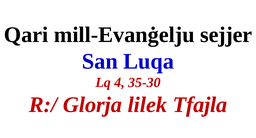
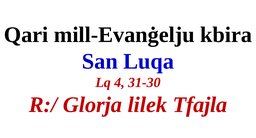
sejjer: sejjer -> kbira
35-30: 35-30 -> 31-30
